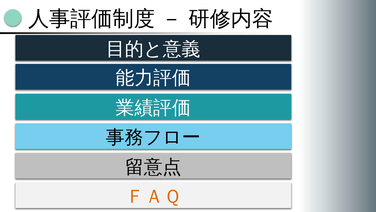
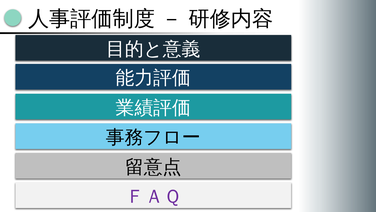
ＦＡＱ colour: orange -> purple
